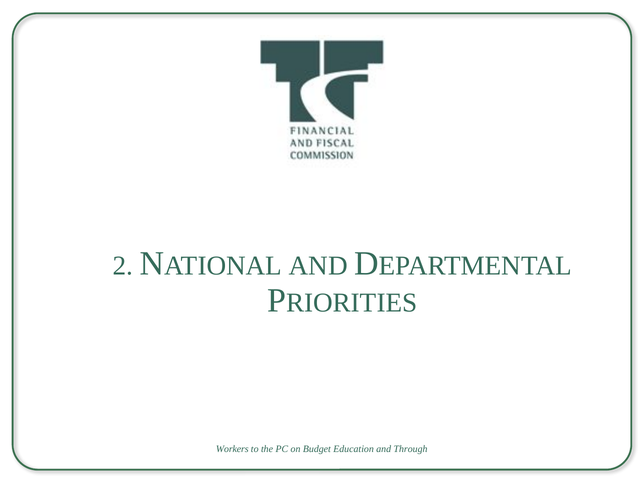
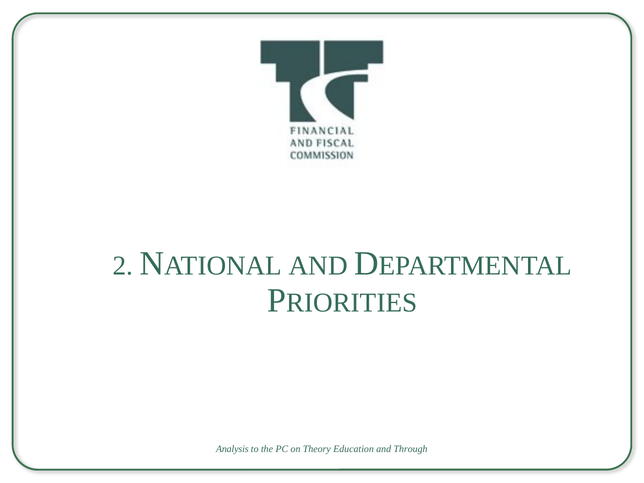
Workers: Workers -> Analysis
Budget: Budget -> Theory
